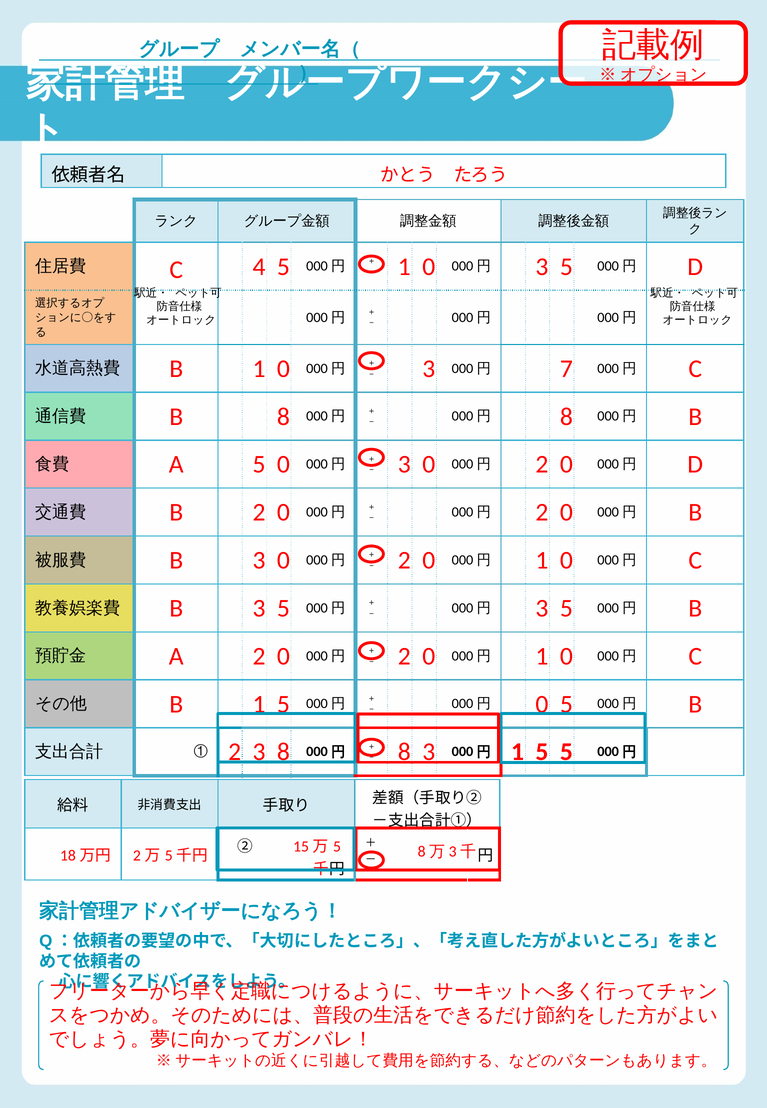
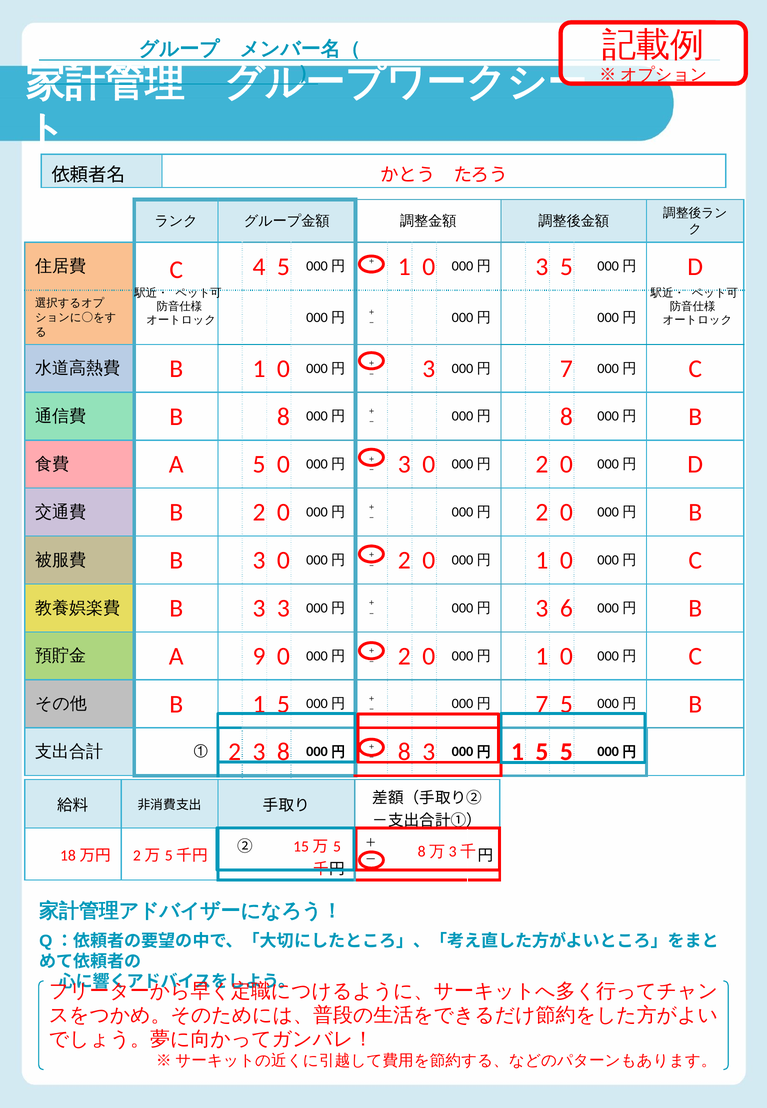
B 3 5: 5 -> 3
5 at (566, 608): 5 -> 6
A 2: 2 -> 9
0 at (542, 704): 0 -> 7
